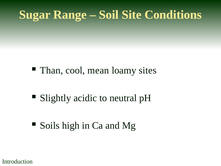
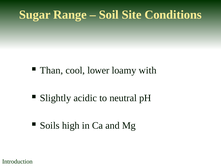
mean: mean -> lower
sites: sites -> with
